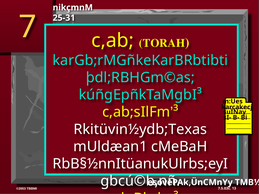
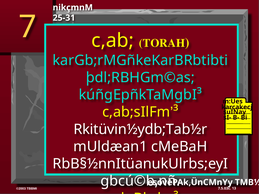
Rkitüvin½ydb;Texas: Rkitüvin½ydb;Texas -> Rkitüvin½ydb;Tab½r
